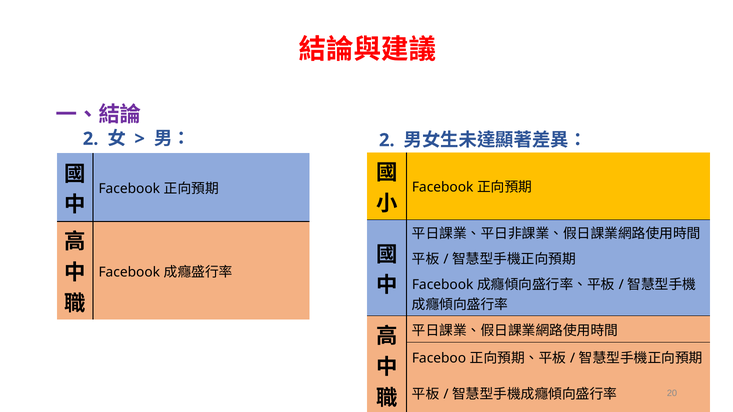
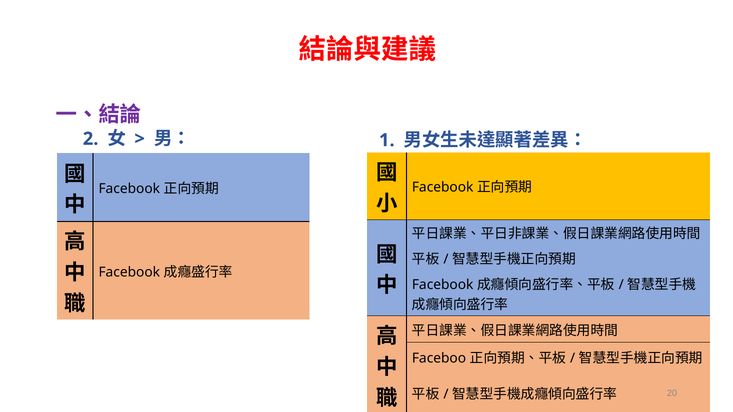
2 at (387, 140): 2 -> 1
